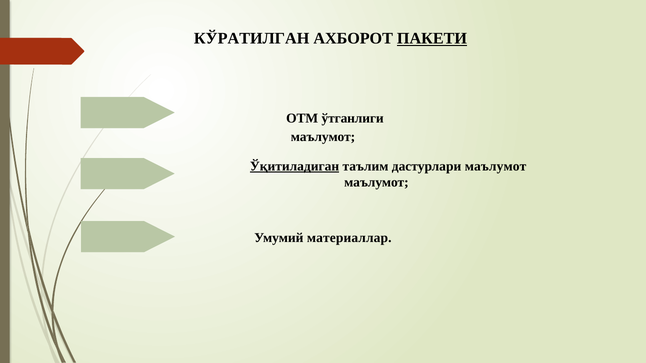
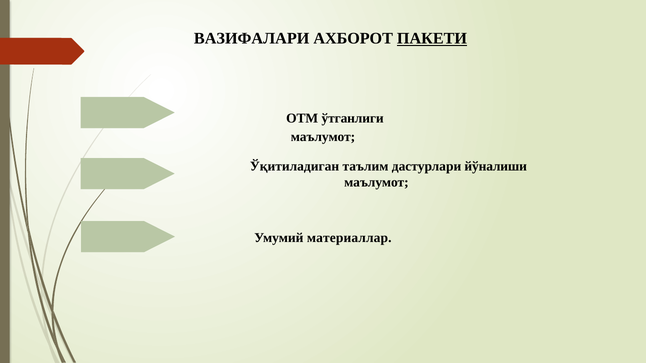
КЎРАТИЛГАН: КЎРАТИЛГАН -> ВАЗИФАЛАРИ
Ўқитиладиган underline: present -> none
дастурлари маълумот: маълумот -> йўналиши
